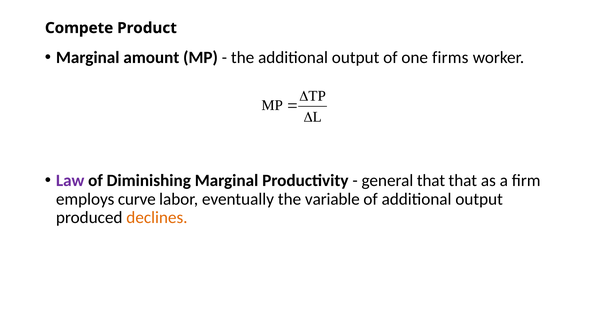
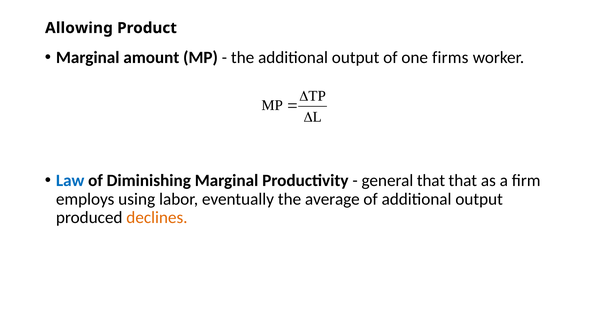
Compete: Compete -> Allowing
Law colour: purple -> blue
curve: curve -> using
variable: variable -> average
